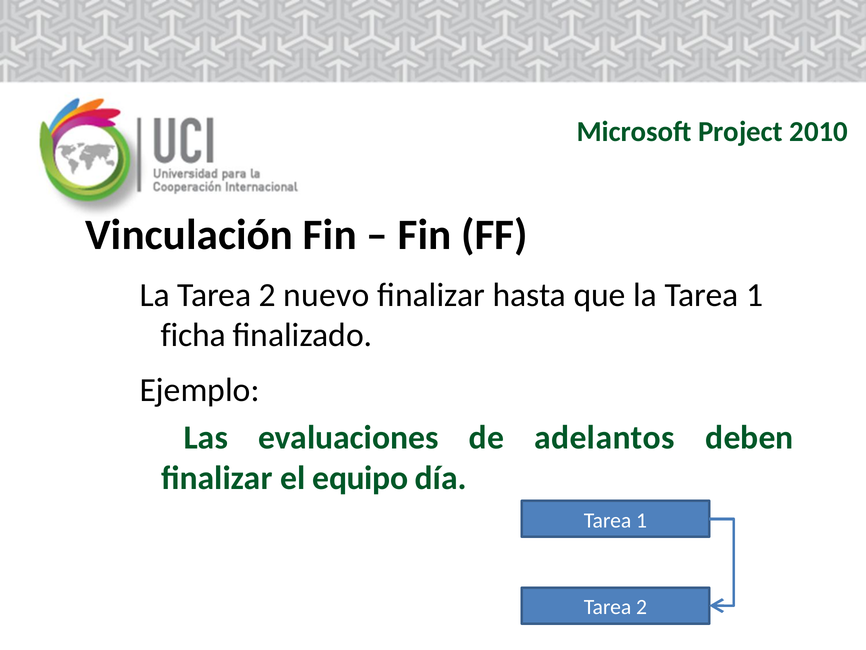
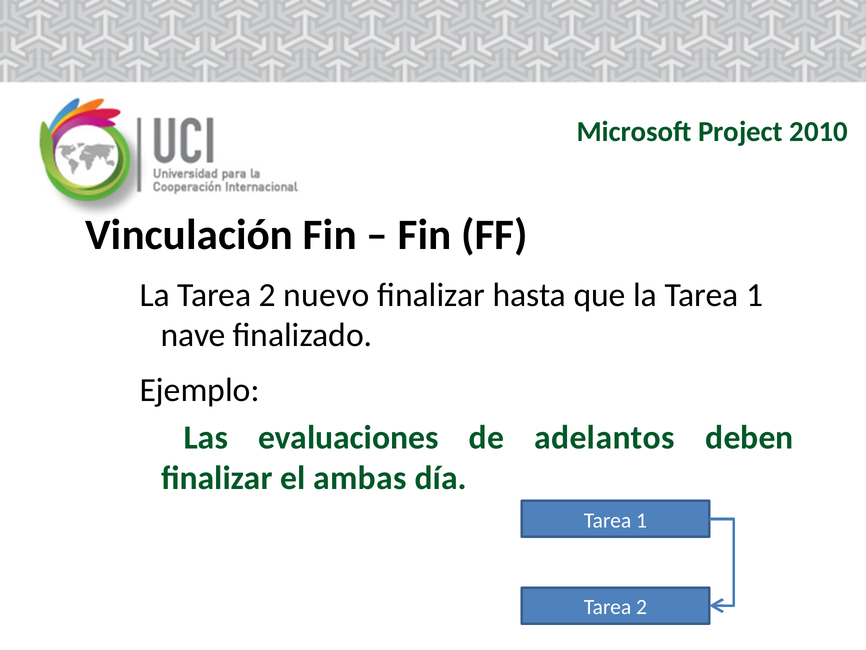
ficha: ficha -> nave
equipo: equipo -> ambas
